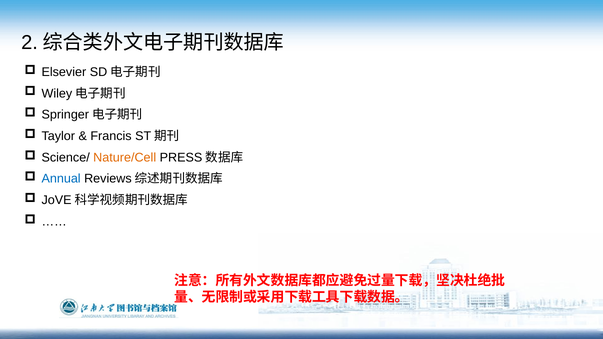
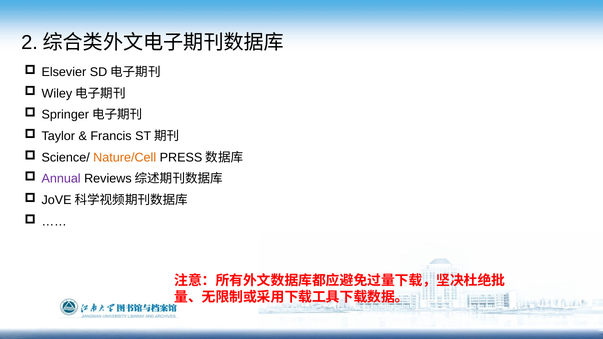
Annual colour: blue -> purple
